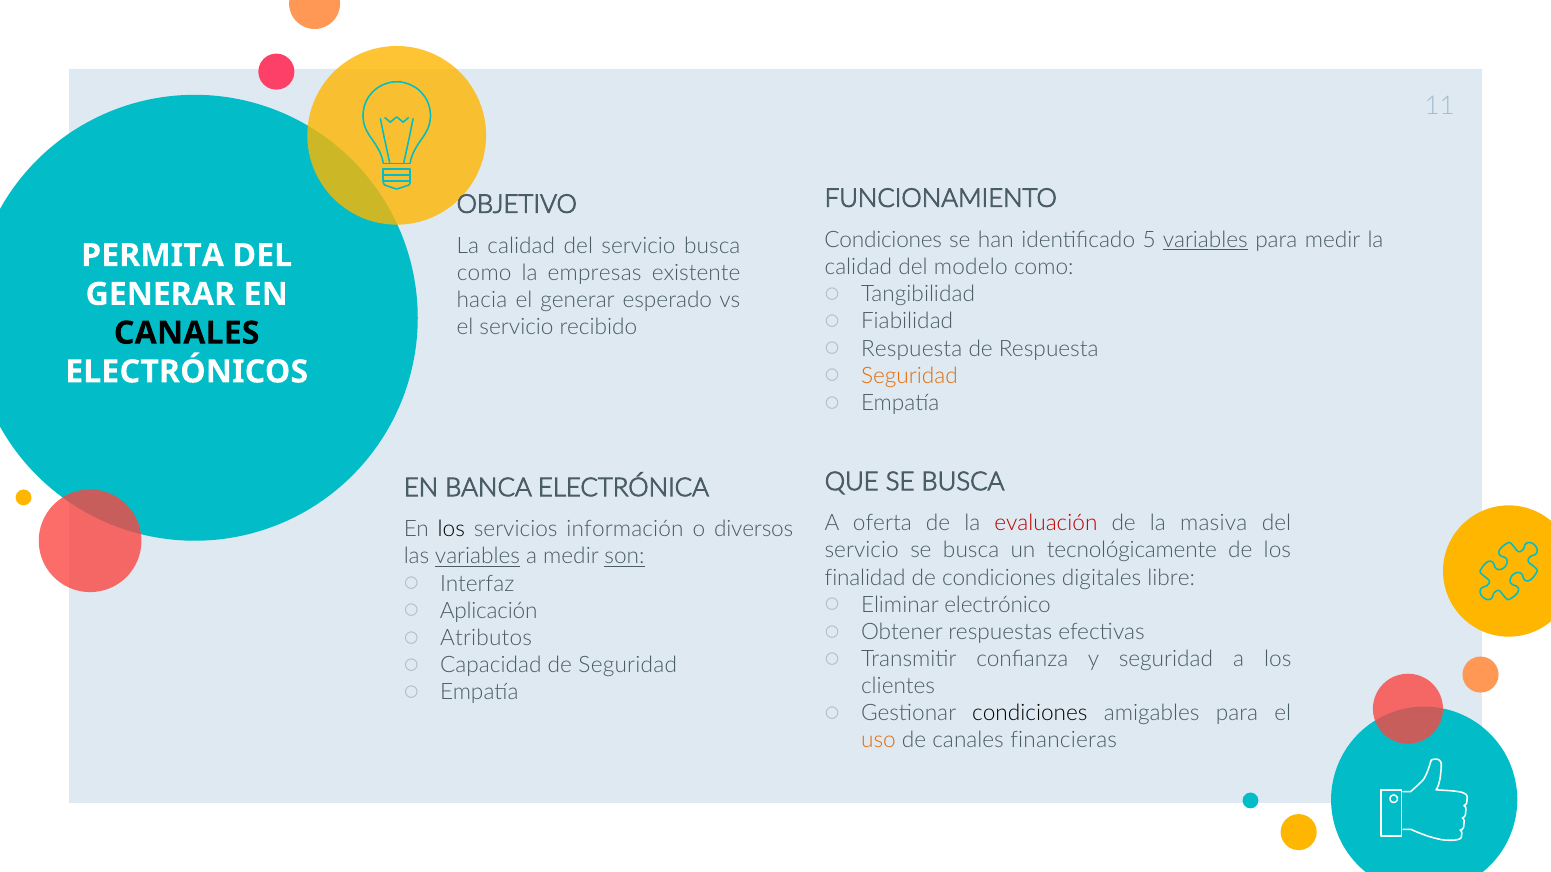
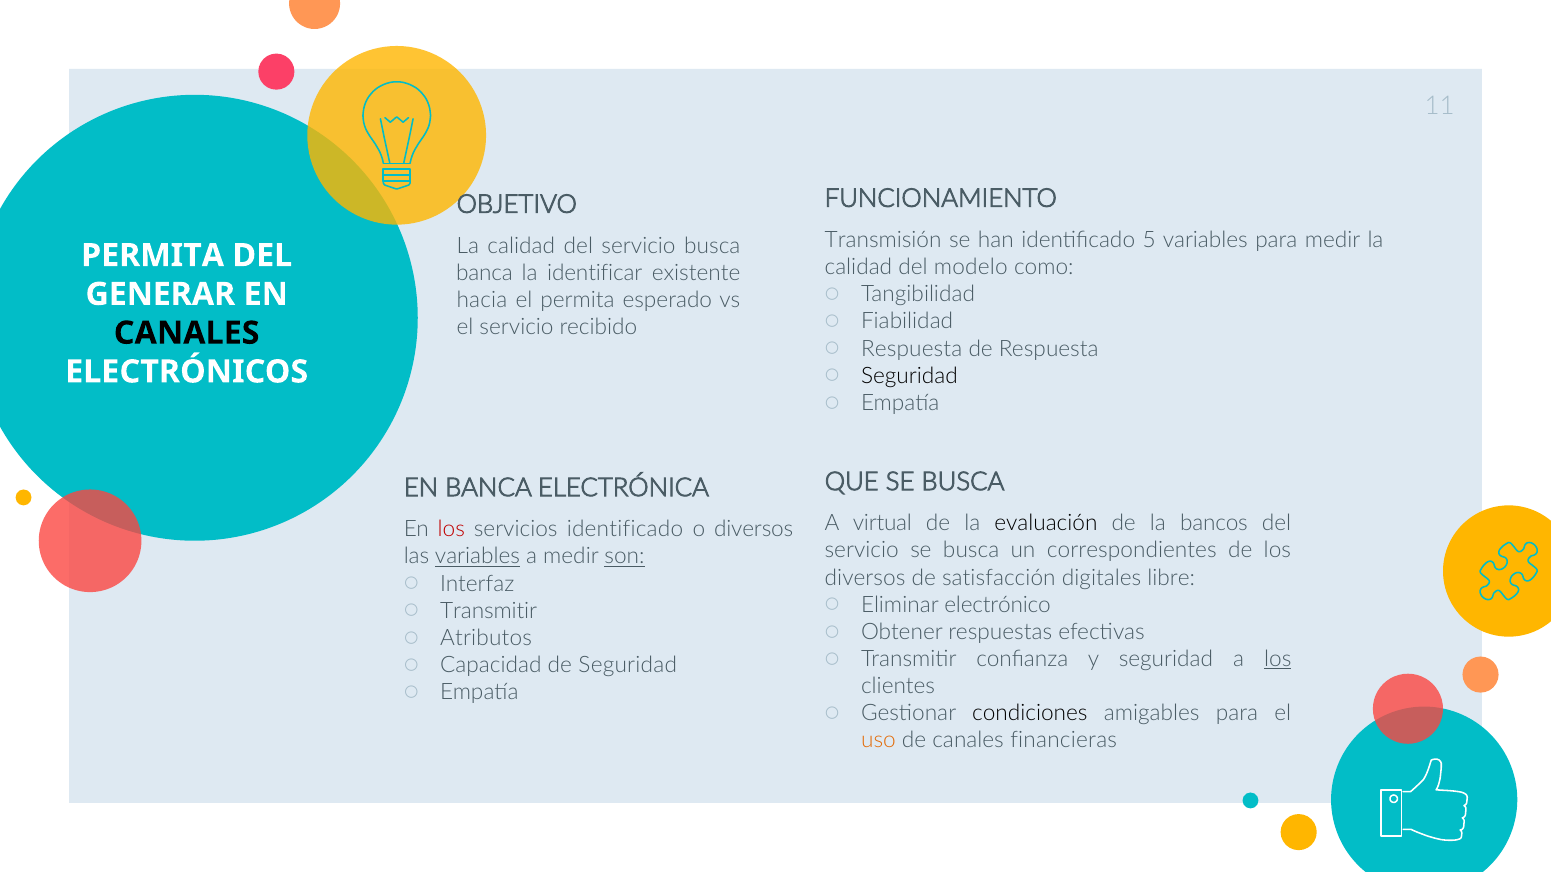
Condiciones at (883, 240): Condiciones -> Transmisión
variables at (1205, 240) underline: present -> none
como at (484, 273): como -> banca
empresas: empresas -> identificar
el generar: generar -> permita
Seguridad at (909, 376) colour: orange -> black
oferta: oferta -> virtual
evaluación colour: red -> black
masiva: masiva -> bancos
los at (451, 530) colour: black -> red
servicios información: información -> identificado
tecnológicamente: tecnológicamente -> correspondientes
finalidad at (865, 578): finalidad -> diversos
de condiciones: condiciones -> satisfacción
Aplicación at (489, 611): Aplicación -> Transmitir
los at (1278, 659) underline: none -> present
